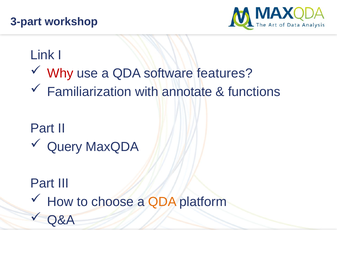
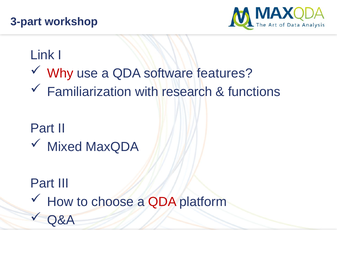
annotate: annotate -> research
Query: Query -> Mixed
QDA at (162, 202) colour: orange -> red
